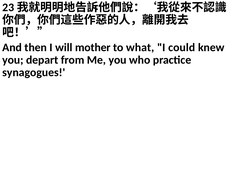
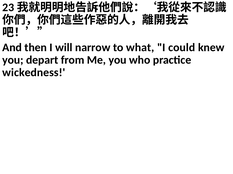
mother: mother -> narrow
synagogues: synagogues -> wickedness
